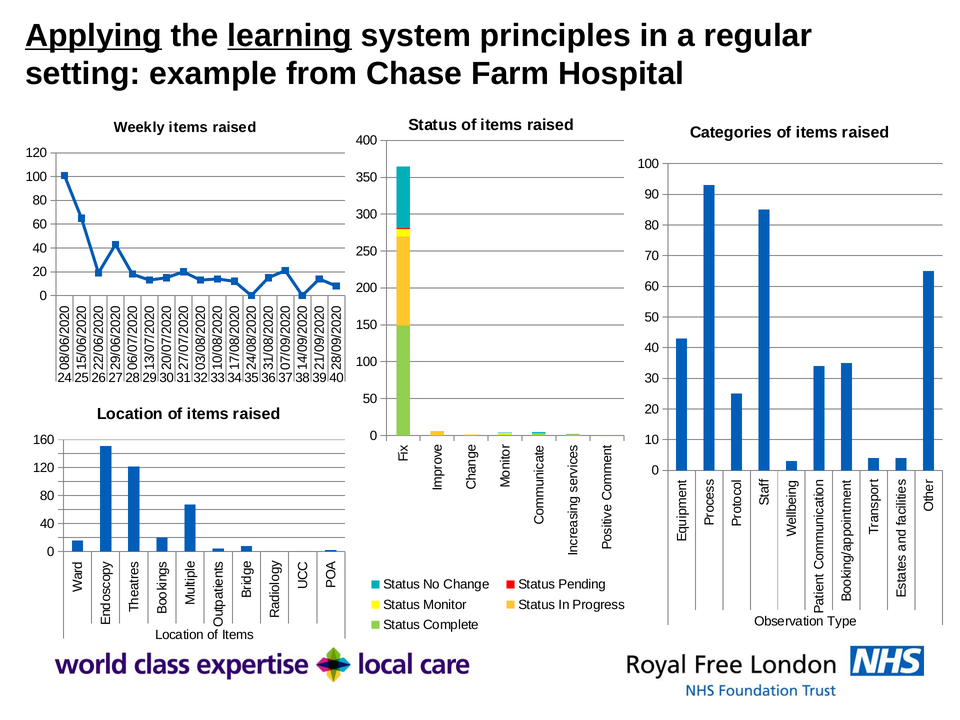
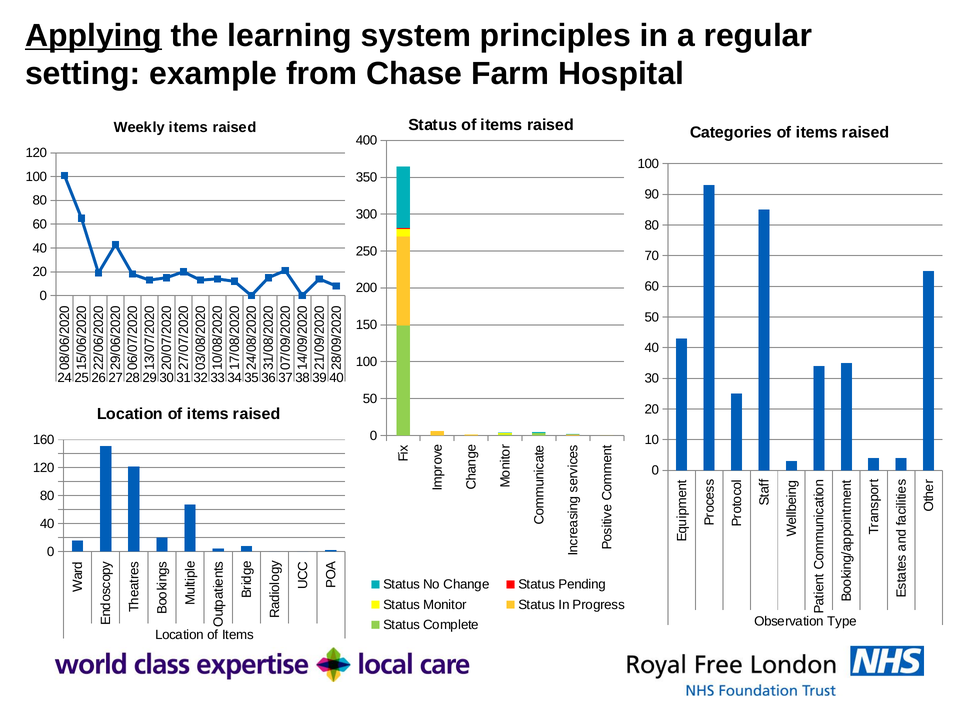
learning underline: present -> none
